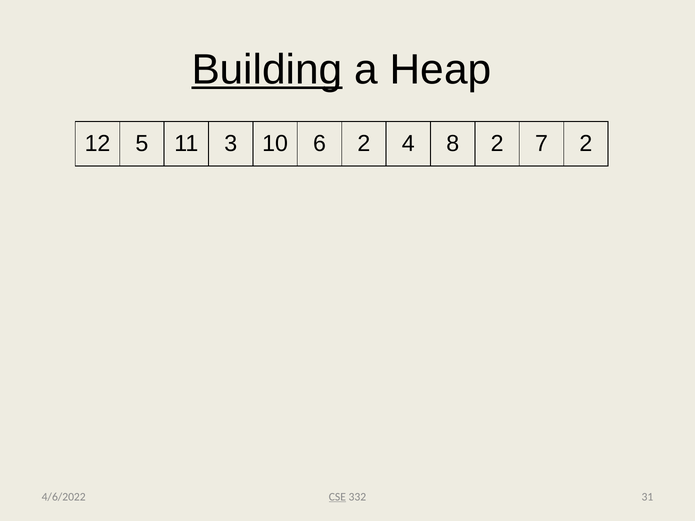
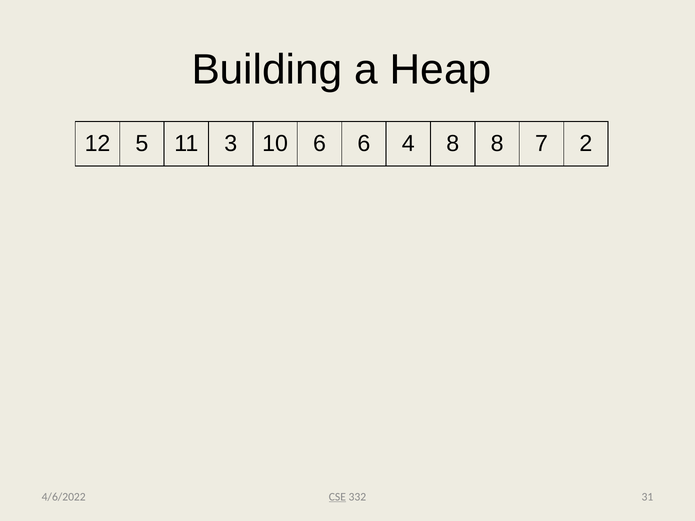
Building underline: present -> none
6 2: 2 -> 6
8 2: 2 -> 8
